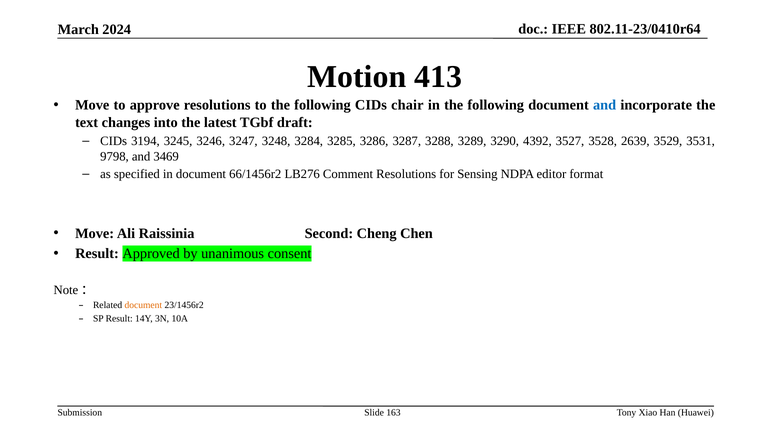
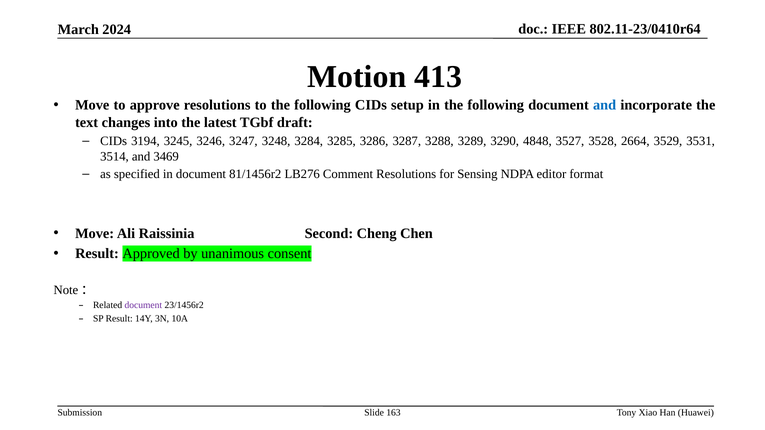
chair: chair -> setup
4392: 4392 -> 4848
2639: 2639 -> 2664
9798: 9798 -> 3514
66/1456r2: 66/1456r2 -> 81/1456r2
document at (143, 305) colour: orange -> purple
